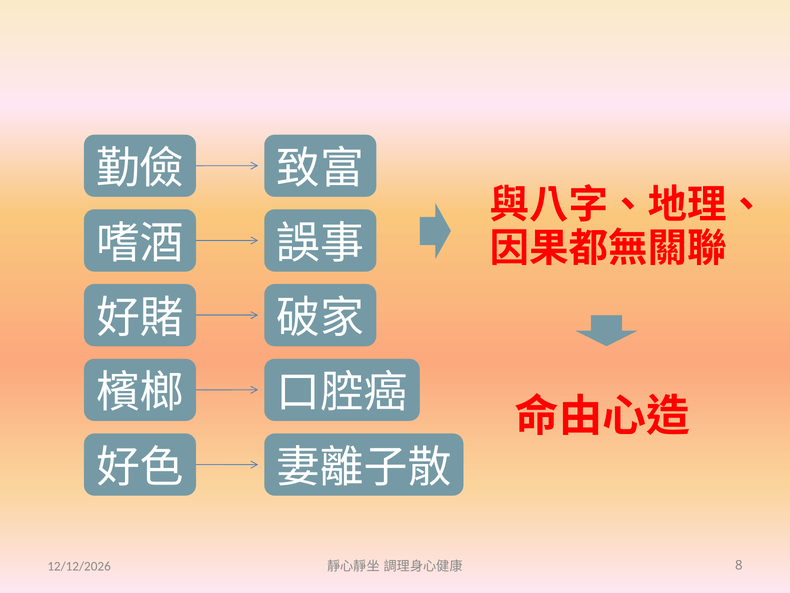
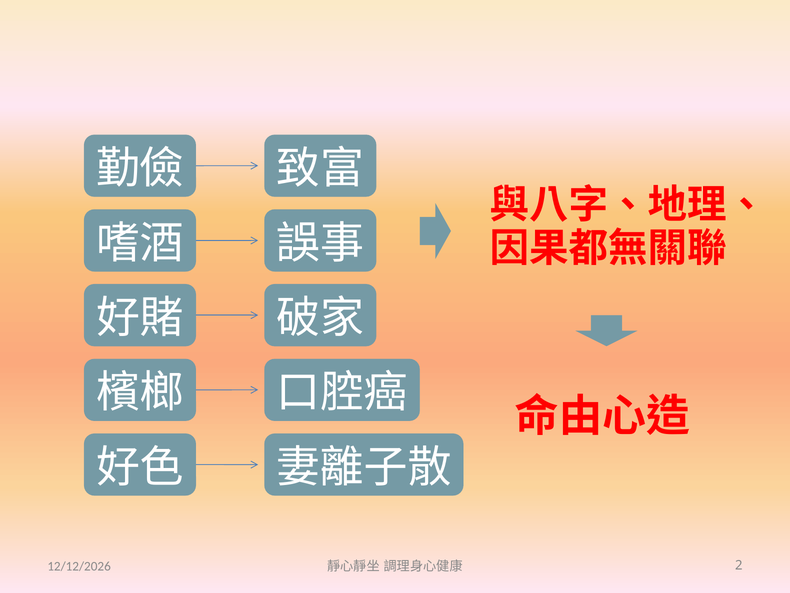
8: 8 -> 2
